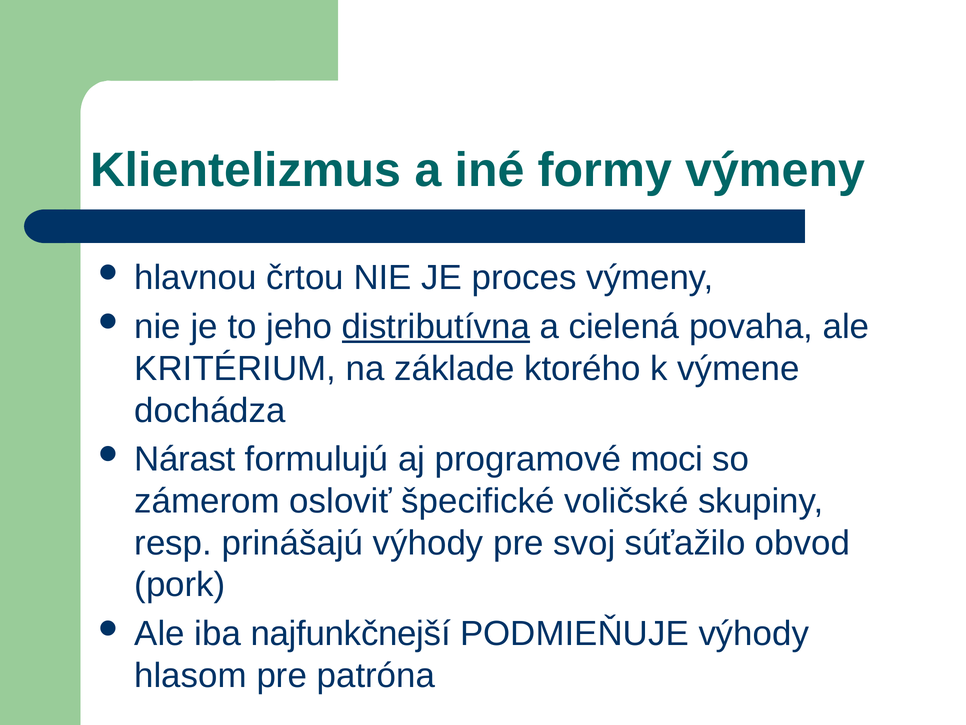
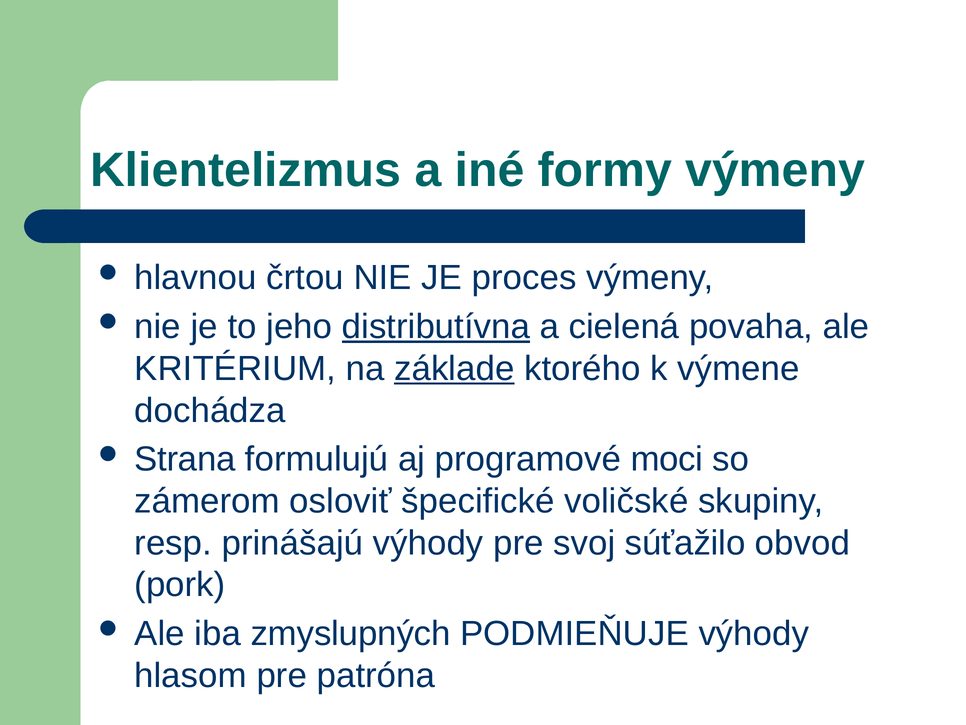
základe underline: none -> present
Nárast: Nárast -> Strana
najfunkčnejší: najfunkčnejší -> zmyslupných
